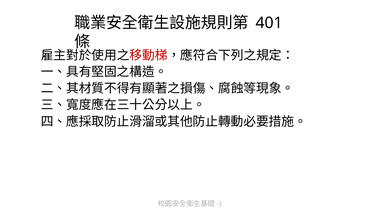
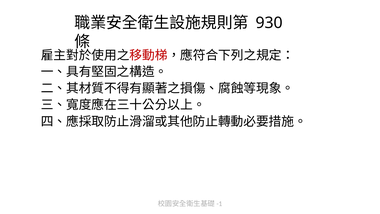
401: 401 -> 930
